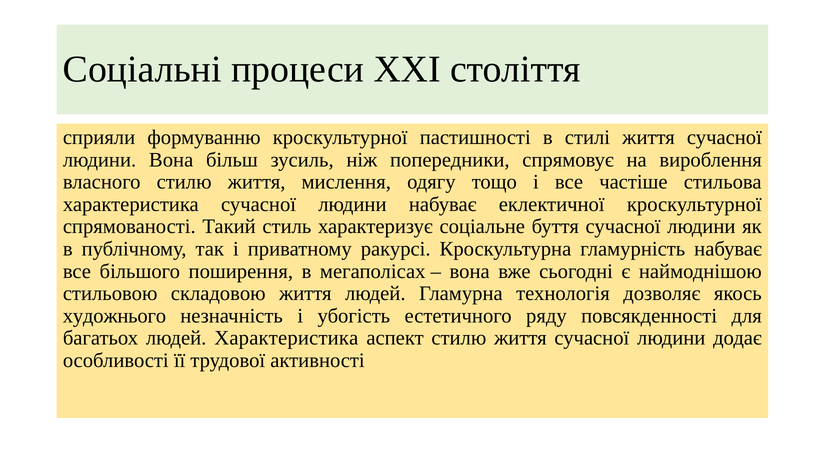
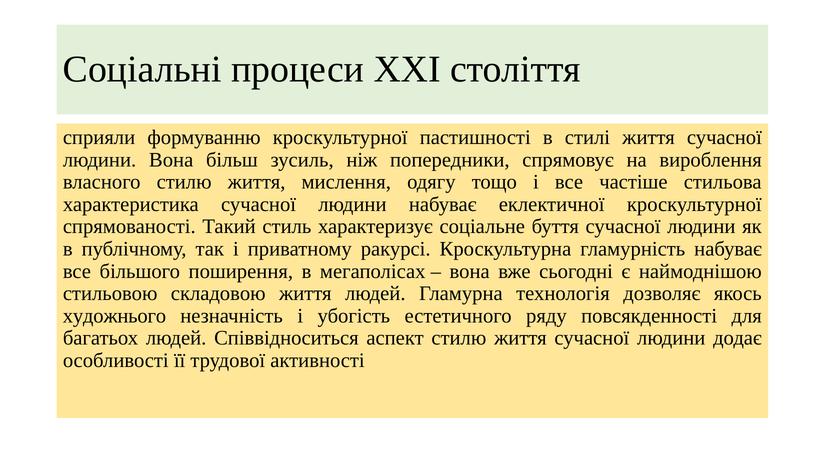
людей Характеристика: Характеристика -> Співвідноситься
